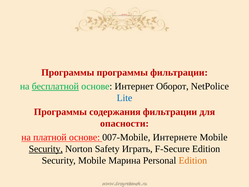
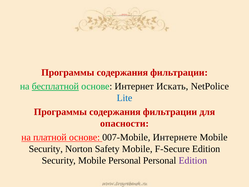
программы at (122, 72): программы -> содержания
Оборот: Оборот -> Искать
Security at (46, 149) underline: present -> none
Safety Играть: Играть -> Mobile
Mobile Марина: Марина -> Personal
Edition at (193, 160) colour: orange -> purple
